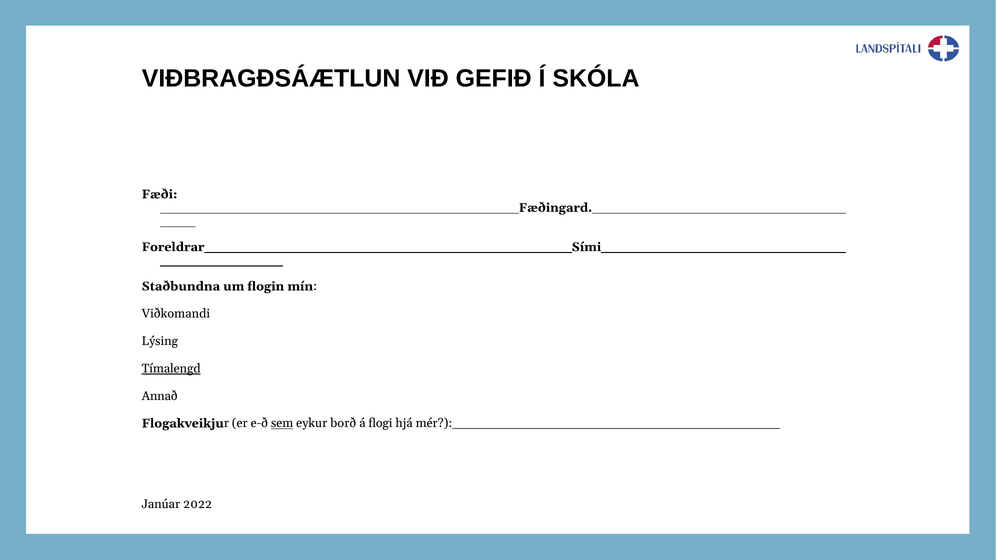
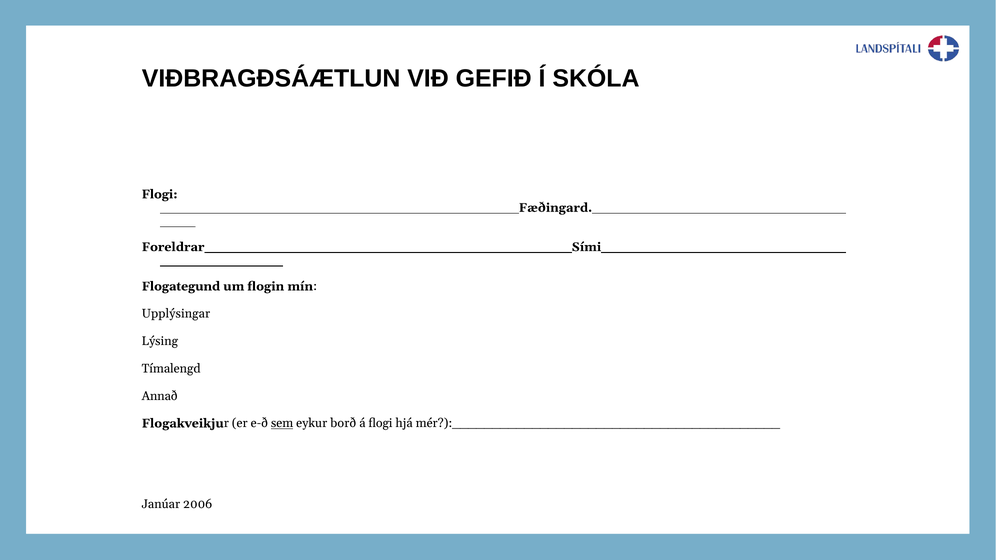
Fæði at (160, 194): Fæði -> Flogi
Staðbundna: Staðbundna -> Flogategund
Viðkomandi: Viðkomandi -> Upplýsingar
Tímalengd underline: present -> none
2022: 2022 -> 2006
